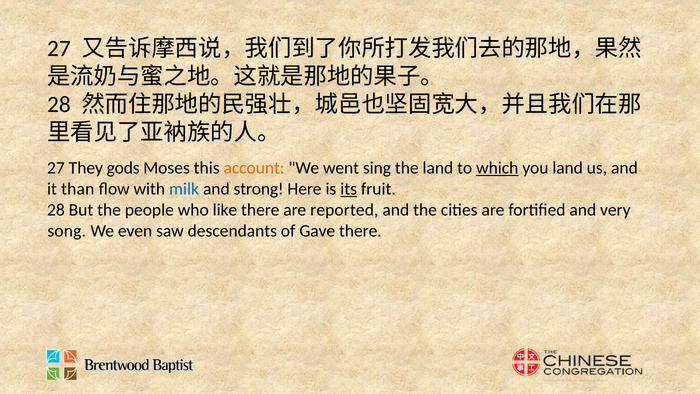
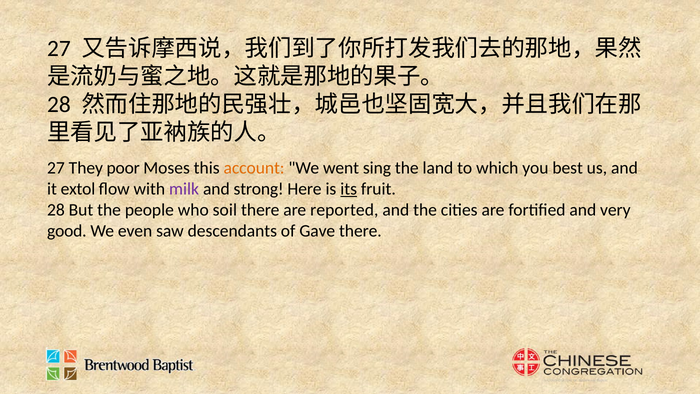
gods: gods -> poor
which underline: present -> none
you land: land -> best
than: than -> extol
milk colour: blue -> purple
like: like -> soil
song: song -> good
